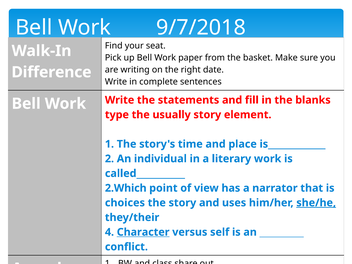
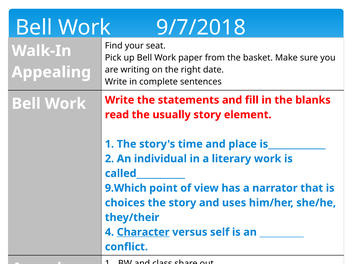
Difference: Difference -> Appealing
type: type -> read
2.Which: 2.Which -> 9.Which
she/he underline: present -> none
